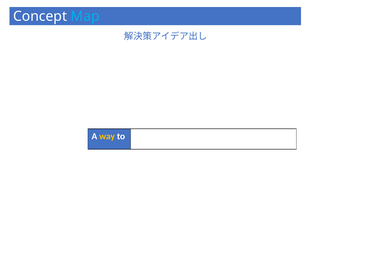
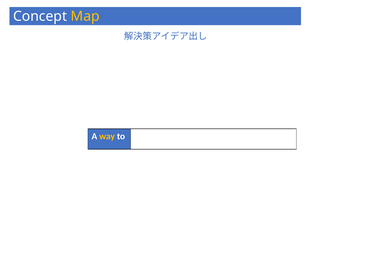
Map colour: light blue -> yellow
